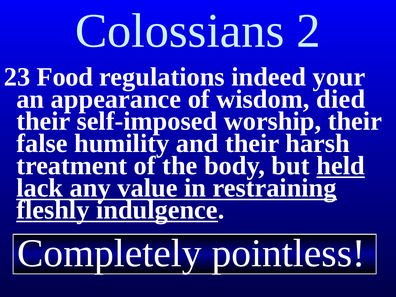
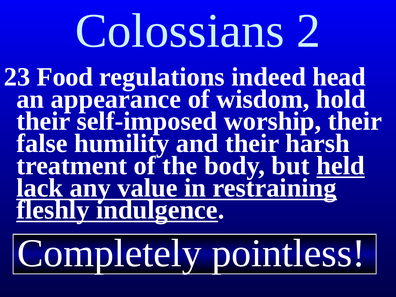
your: your -> head
died: died -> hold
